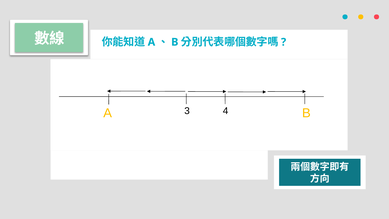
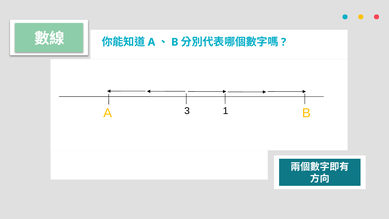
4: 4 -> 1
